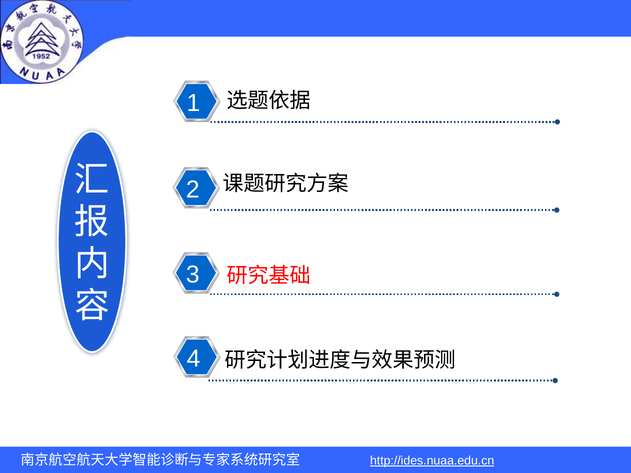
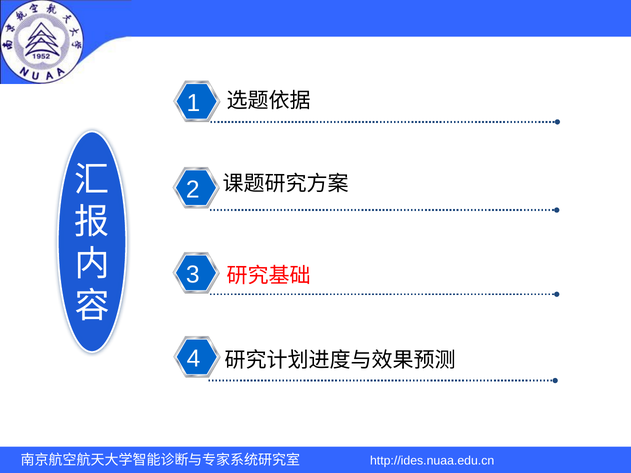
http://ides.nuaa.edu.cn at (432, 461) underline: present -> none
